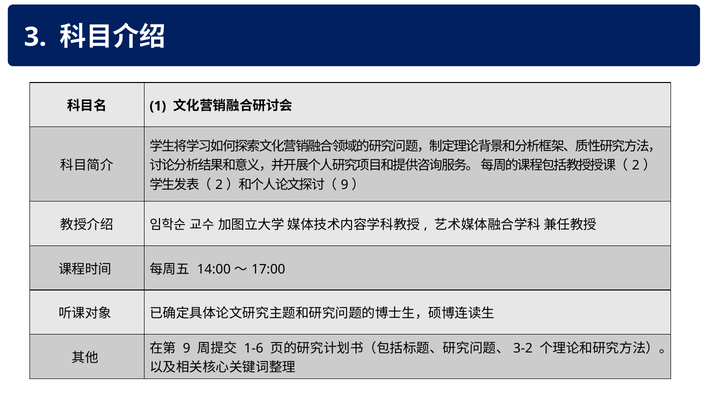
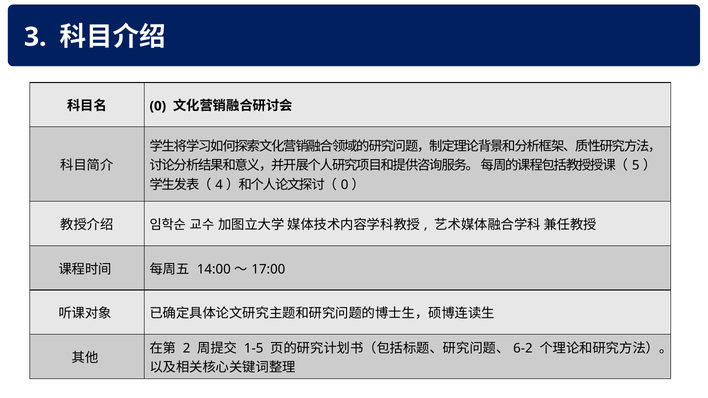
1 at (158, 106): 1 -> 0
2 at (636, 166): 2 -> 5
2 at (219, 185): 2 -> 4
9 at (345, 185): 9 -> 0
9 at (187, 348): 9 -> 2
1-6: 1-6 -> 1-5
3-2: 3-2 -> 6-2
